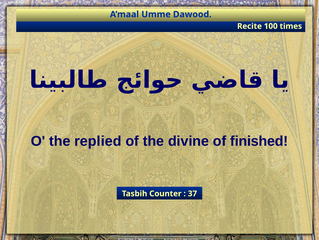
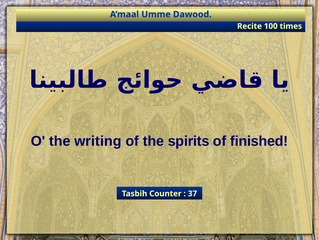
replied: replied -> writing
divine: divine -> spirits
